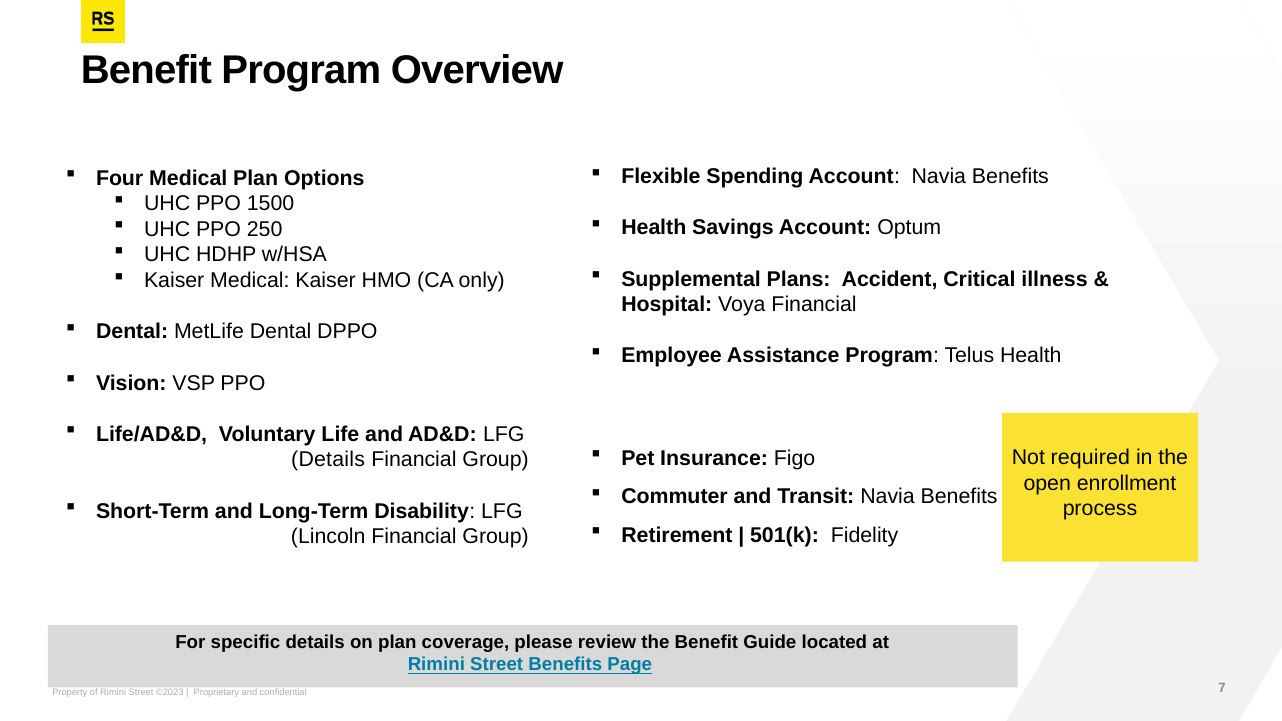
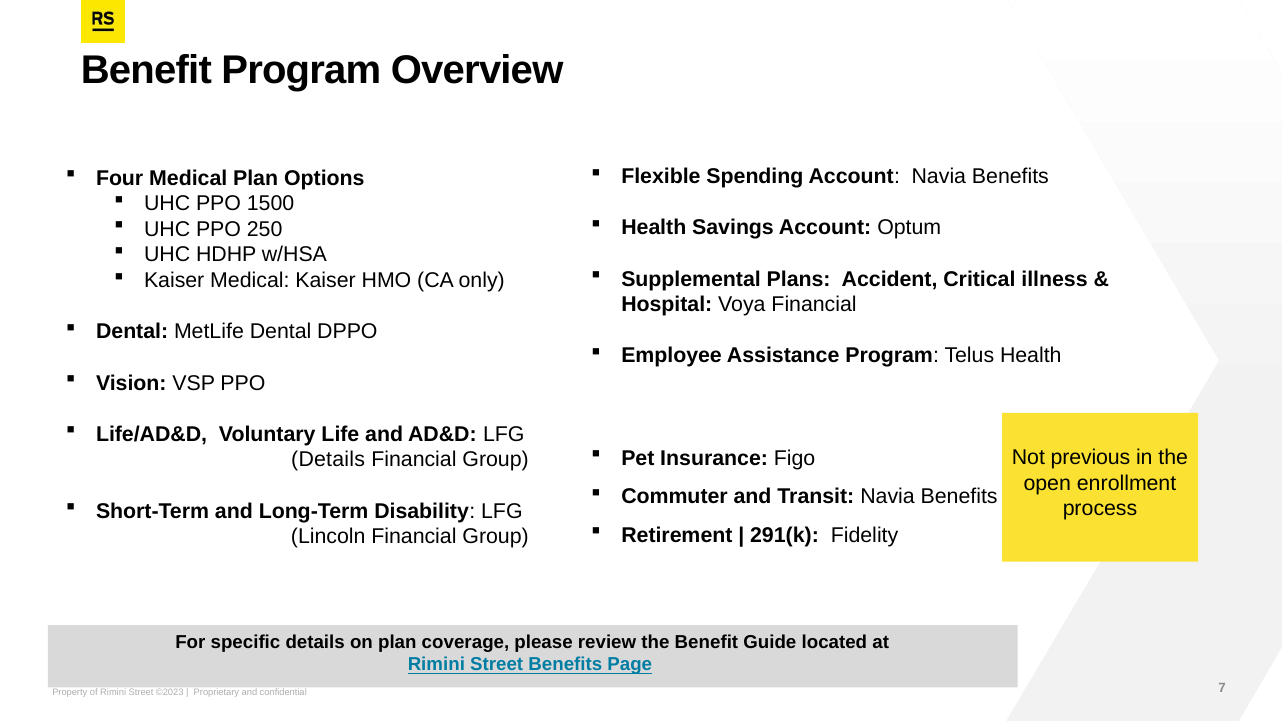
required: required -> previous
501(k: 501(k -> 291(k
